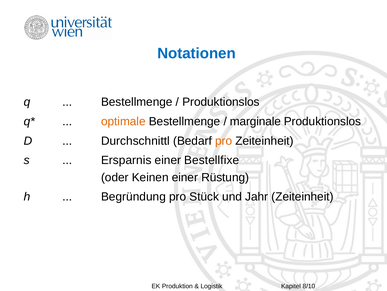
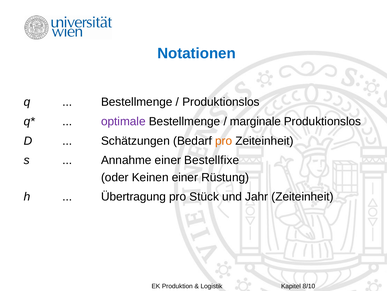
optimale colour: orange -> purple
Durchschnittl: Durchschnittl -> Schätzungen
Ersparnis: Ersparnis -> Annahme
Begründung: Begründung -> Übertragung
